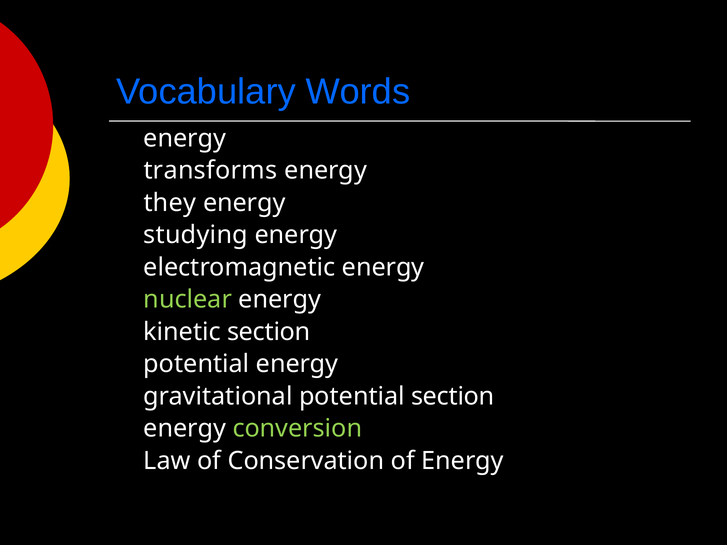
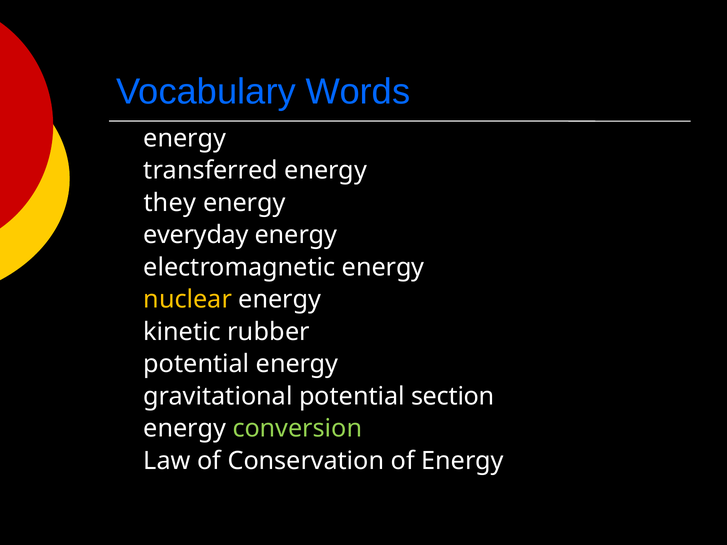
transforms: transforms -> transferred
studying: studying -> everyday
nuclear colour: light green -> yellow
kinetic section: section -> rubber
